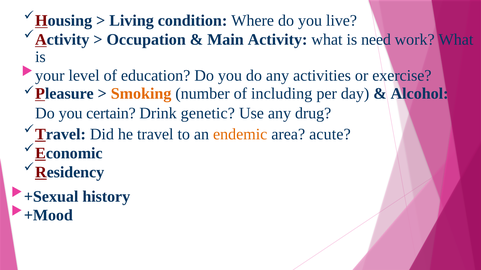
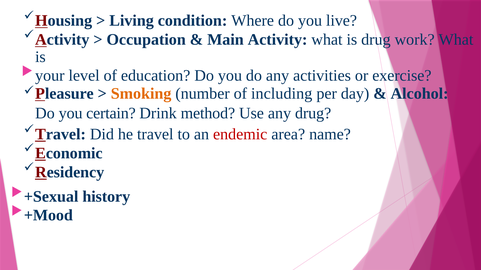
is need: need -> drug
genetic: genetic -> method
endemic colour: orange -> red
acute: acute -> name
